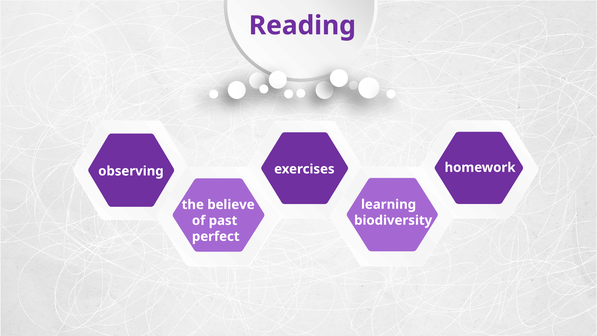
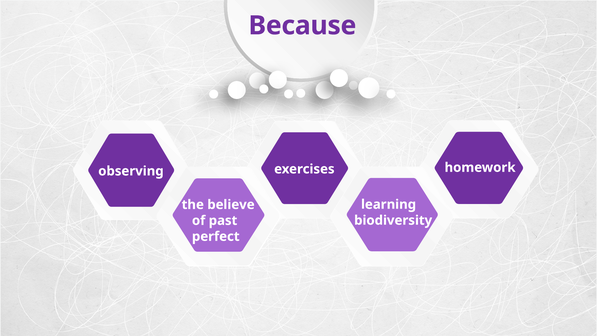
Reading: Reading -> Because
